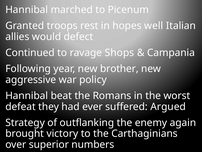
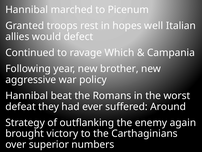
Shops: Shops -> Which
Argued: Argued -> Around
